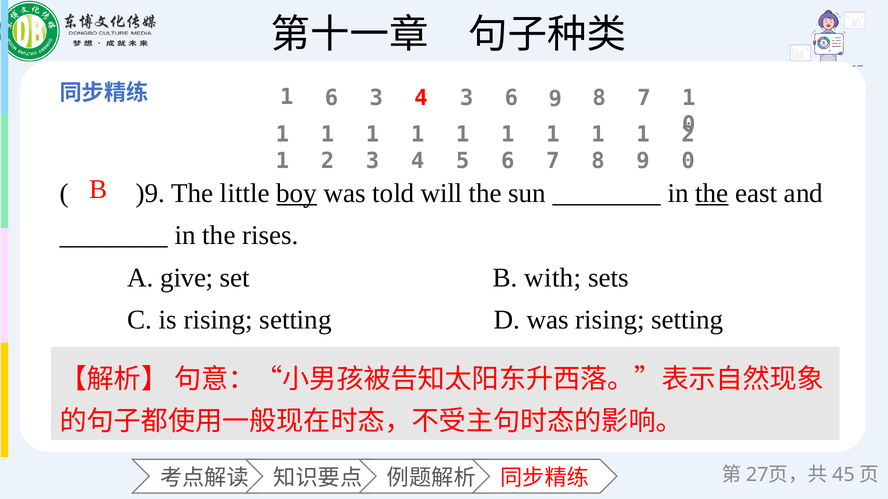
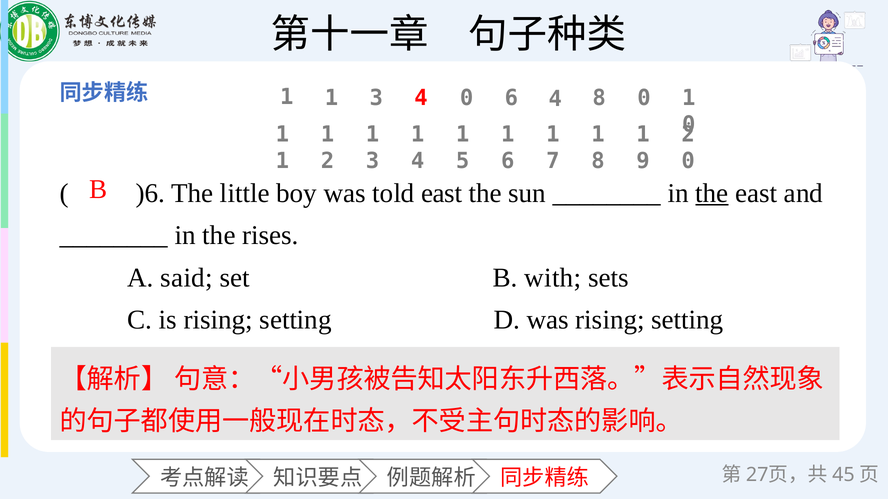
6 at (332, 98): 6 -> 1
4 3: 3 -> 0
6 9: 9 -> 4
8 7: 7 -> 0
)9: )9 -> )6
boy underline: present -> none
told will: will -> east
give: give -> said
